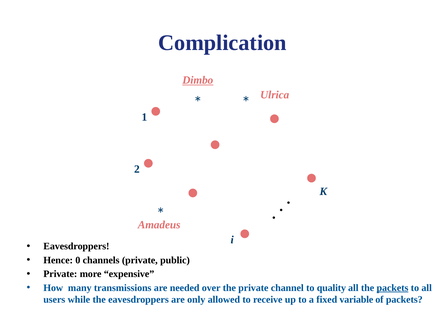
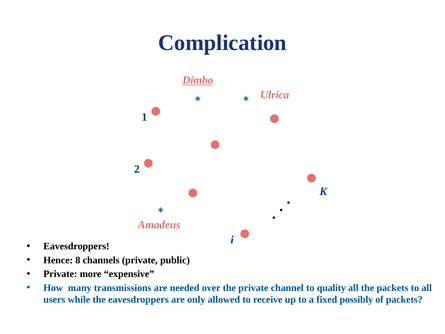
0: 0 -> 8
packets at (392, 288) underline: present -> none
variable: variable -> possibly
